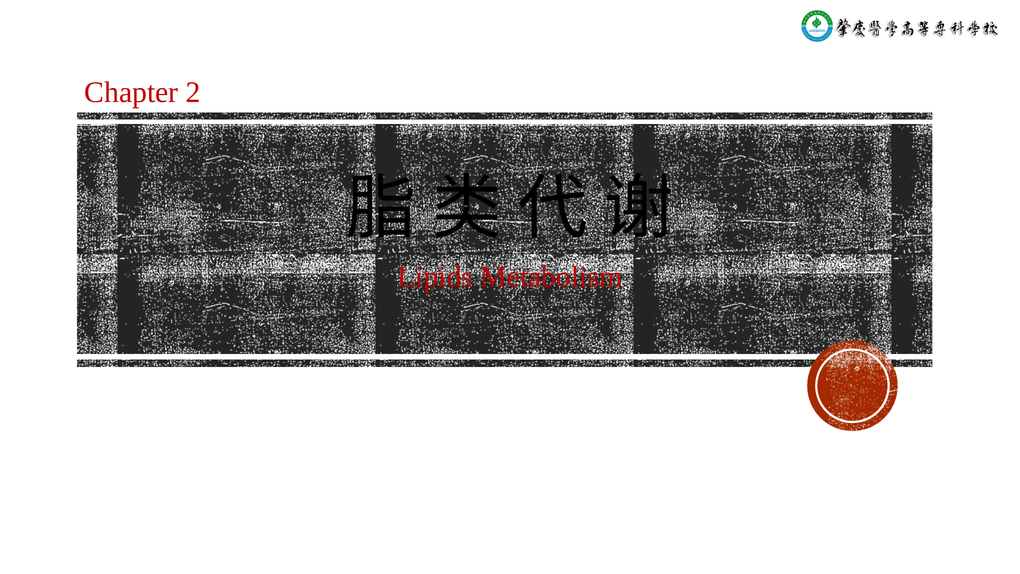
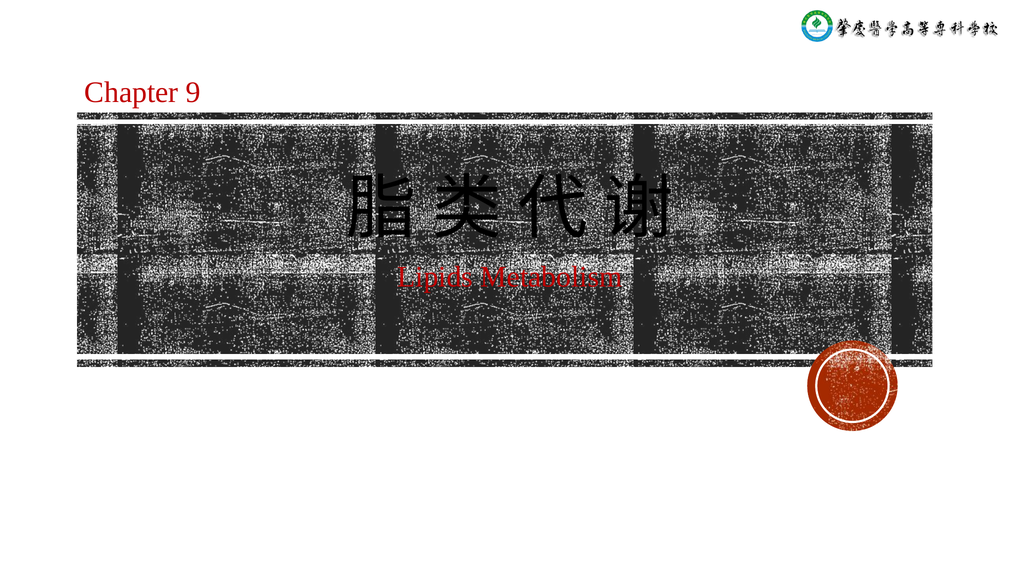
2: 2 -> 9
